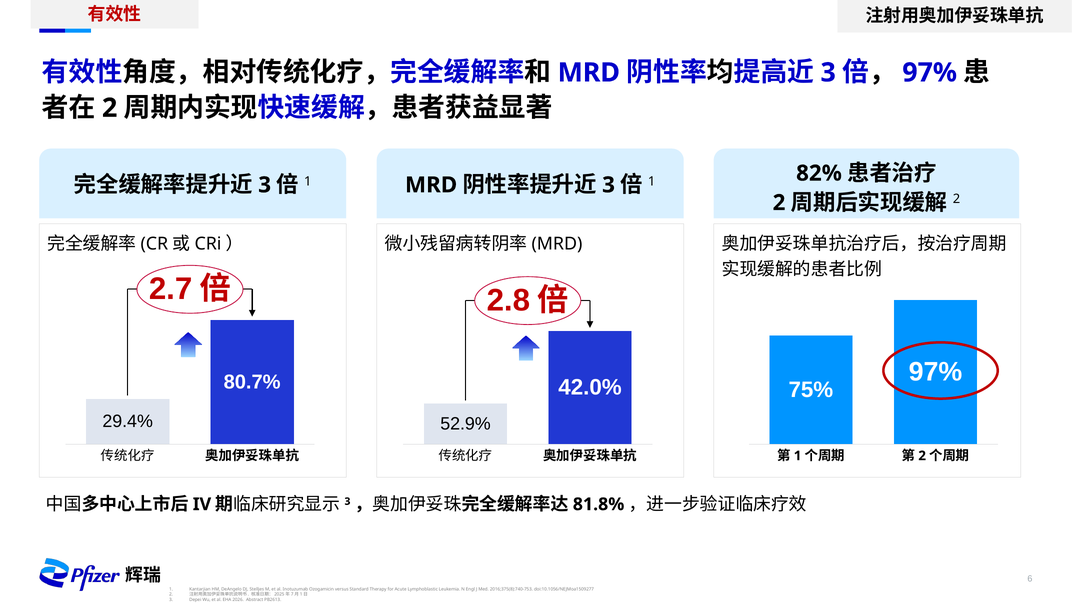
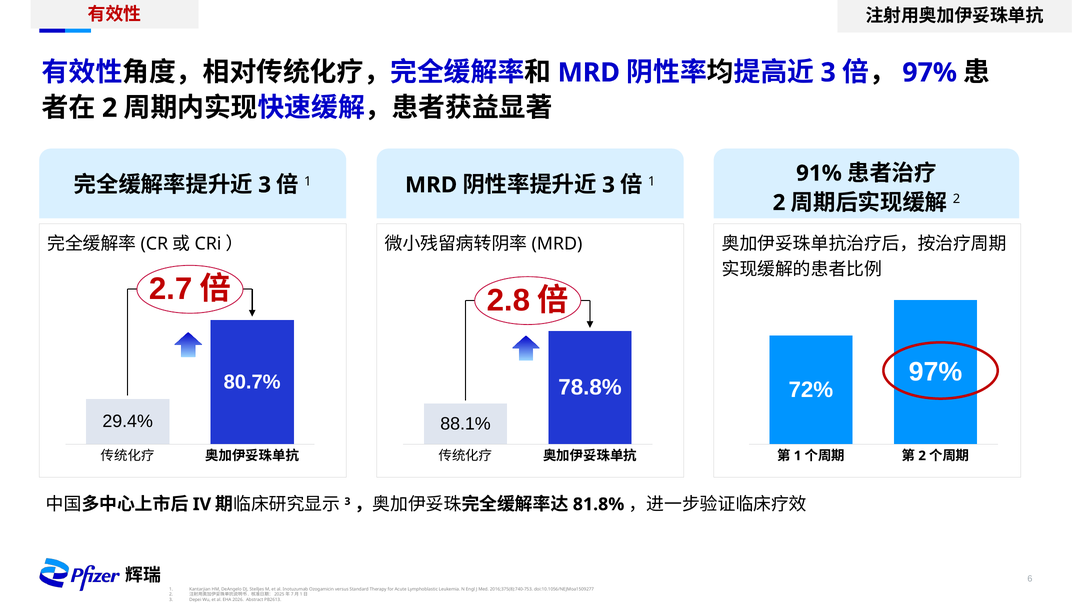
82%: 82% -> 91%
42.0%: 42.0% -> 78.8%
75%: 75% -> 72%
52.9%: 52.9% -> 88.1%
